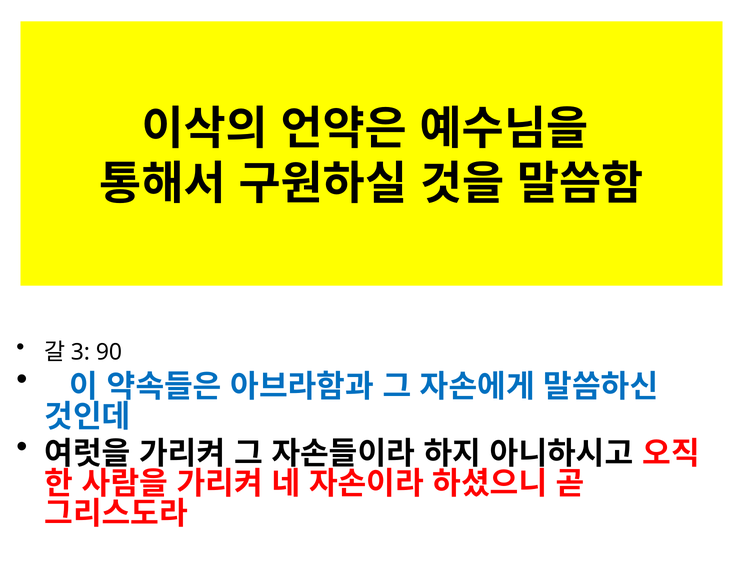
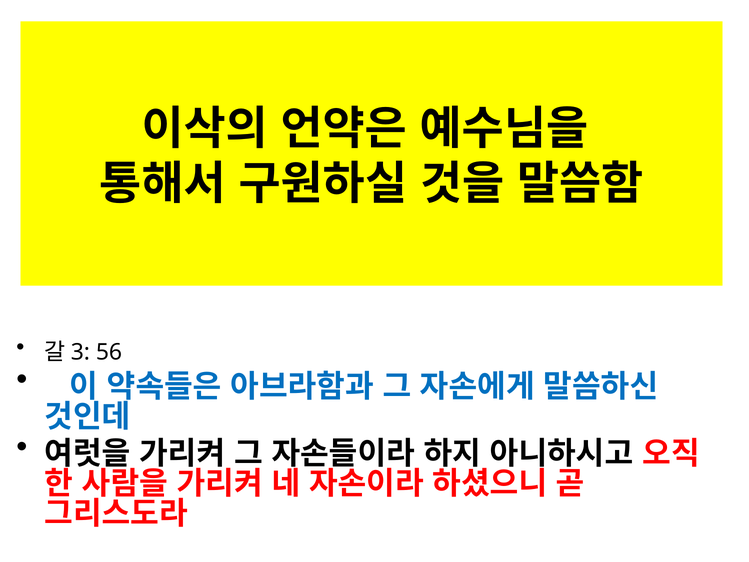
90: 90 -> 56
